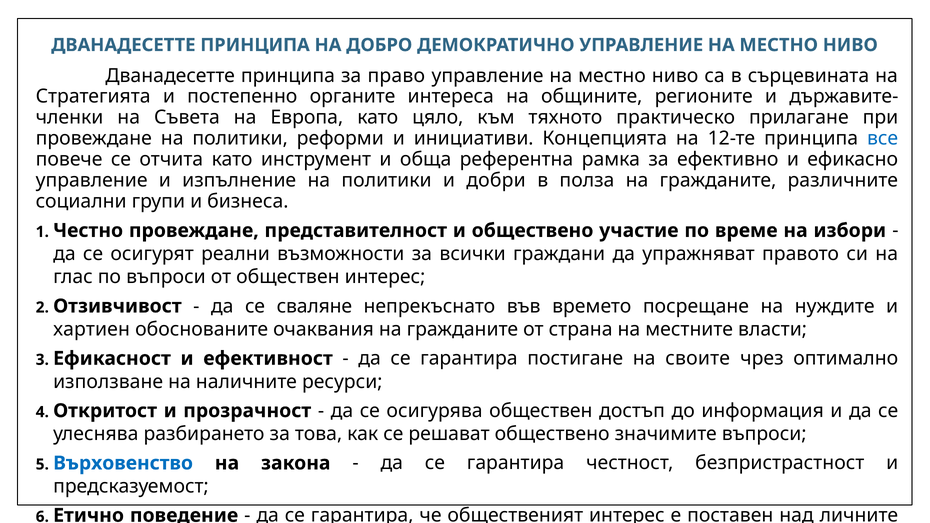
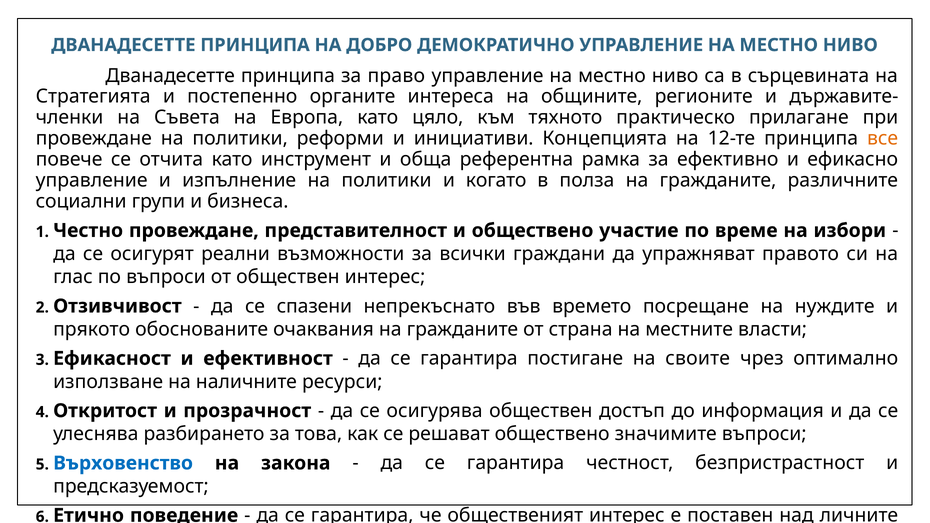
все colour: blue -> orange
добри: добри -> когато
сваляне: сваляне -> спазени
хартиен: хартиен -> прякото
